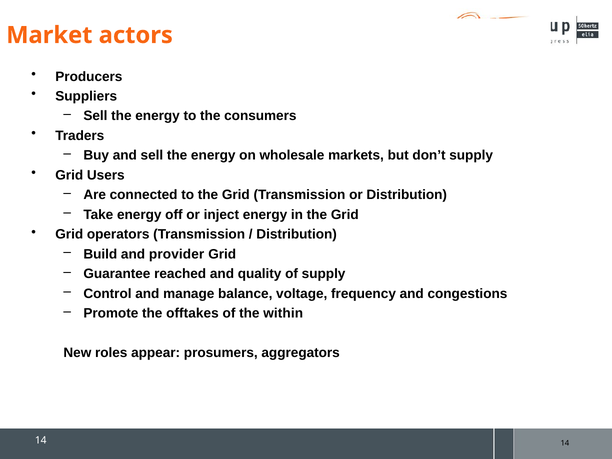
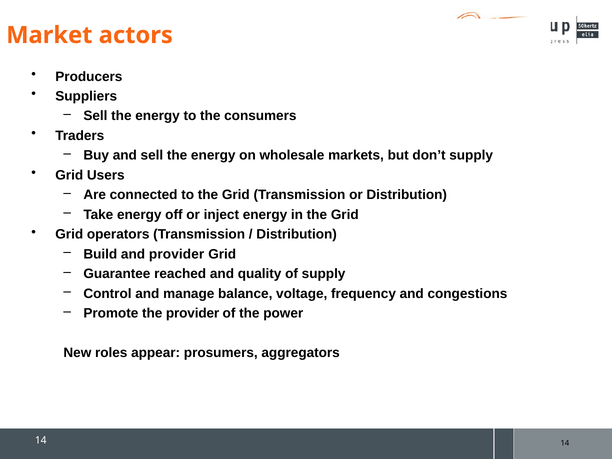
the offtakes: offtakes -> provider
within: within -> power
